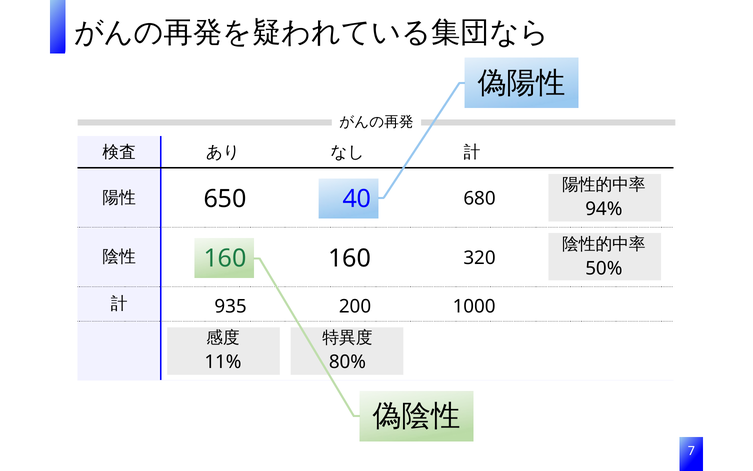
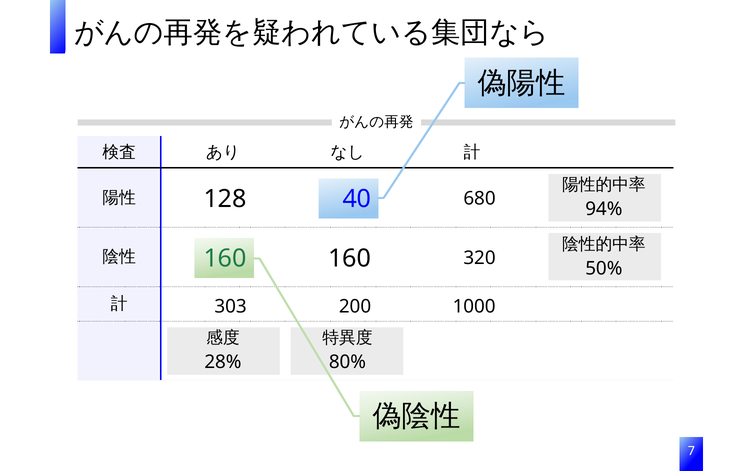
650: 650 -> 128
935: 935 -> 303
11%: 11% -> 28%
